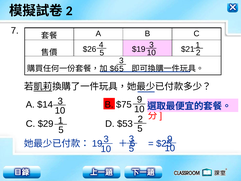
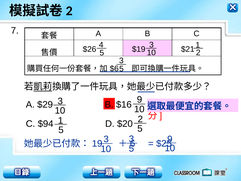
$14: $14 -> $29
$75: $75 -> $16
$29: $29 -> $94
$53: $53 -> $20
